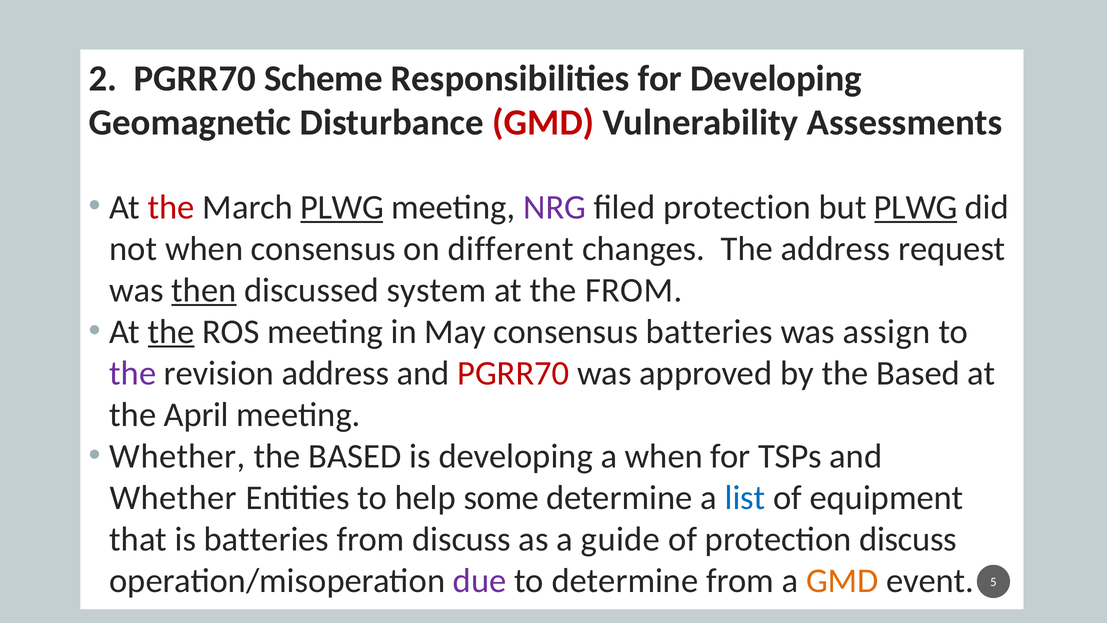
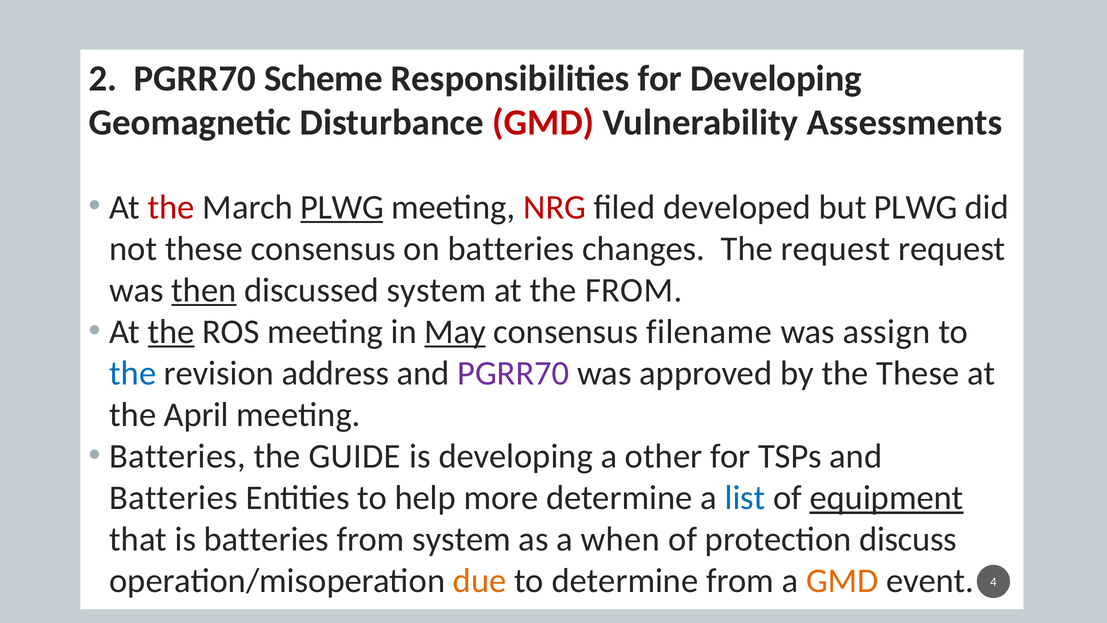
NRG colour: purple -> red
filed protection: protection -> developed
PLWG at (916, 207) underline: present -> none
not when: when -> these
on different: different -> batteries
The address: address -> request
May underline: none -> present
consensus batteries: batteries -> filename
the at (133, 373) colour: purple -> blue
PGRR70 at (513, 373) colour: red -> purple
by the Based: Based -> These
Whether at (177, 456): Whether -> Batteries
BASED at (355, 456): BASED -> GUIDE
a when: when -> other
Whether at (173, 498): Whether -> Batteries
some: some -> more
equipment underline: none -> present
from discuss: discuss -> system
guide: guide -> when
due colour: purple -> orange
5: 5 -> 4
